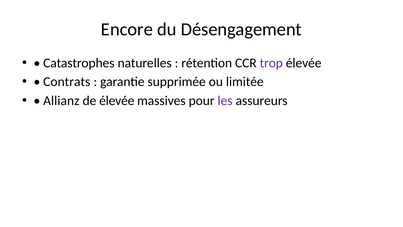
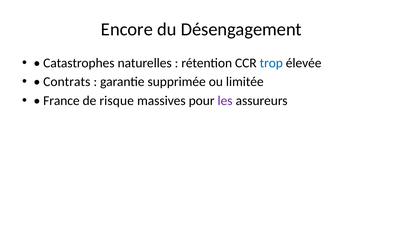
trop colour: purple -> blue
Allianz: Allianz -> France
de élevée: élevée -> risque
